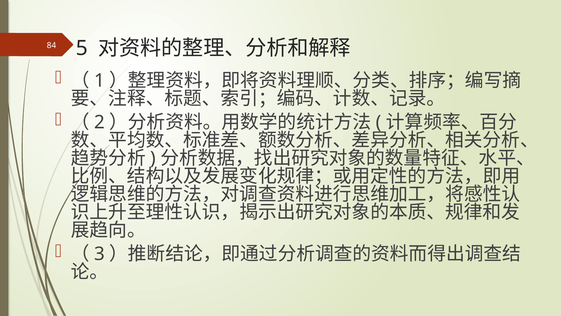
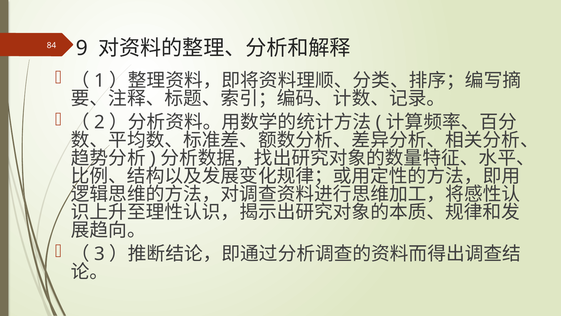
5: 5 -> 9
